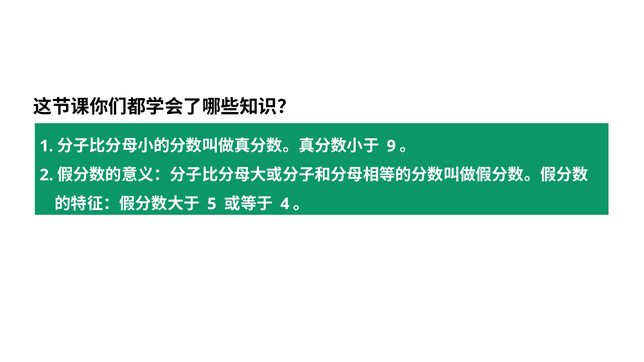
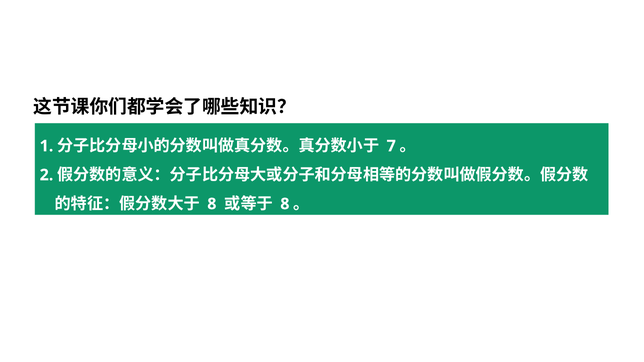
9: 9 -> 7
5 at (212, 204): 5 -> 8
4 at (285, 204): 4 -> 8
